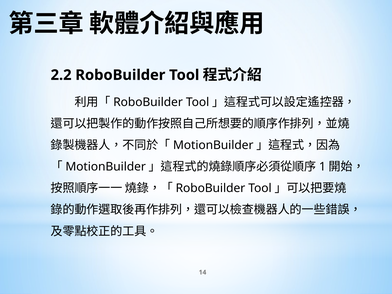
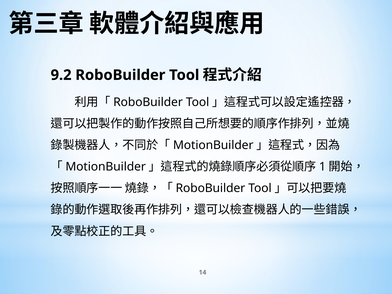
2.2: 2.2 -> 9.2
